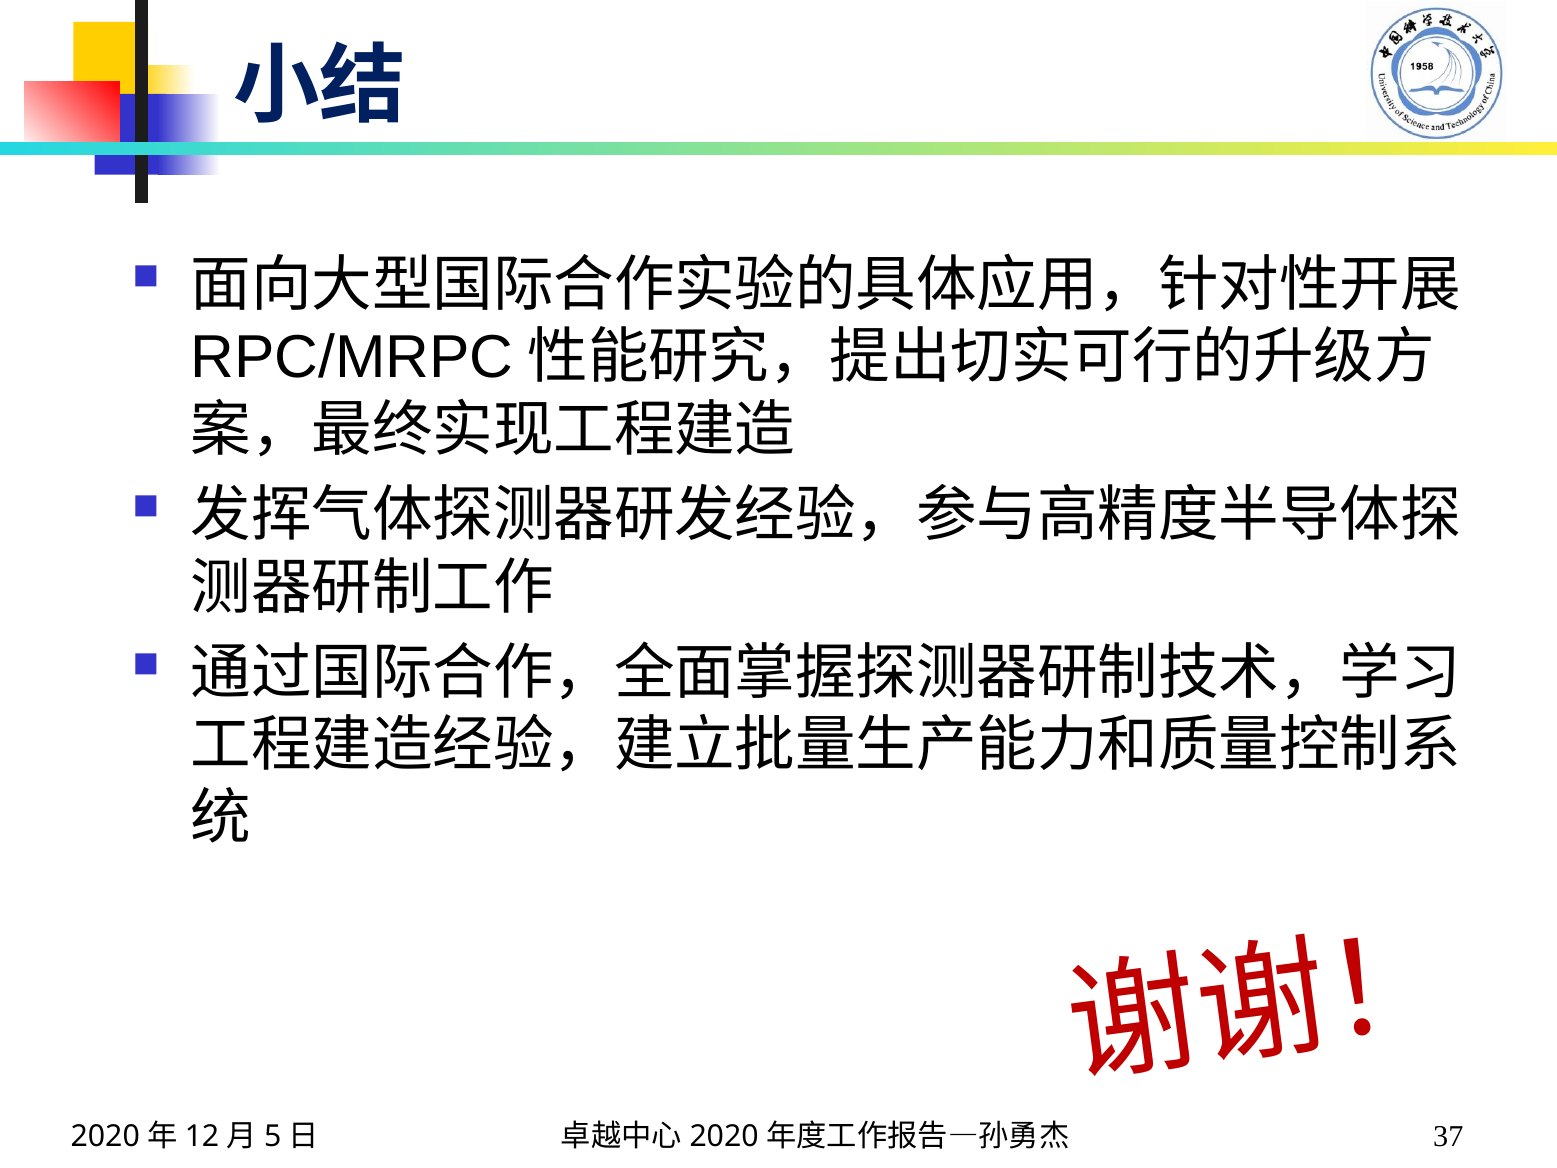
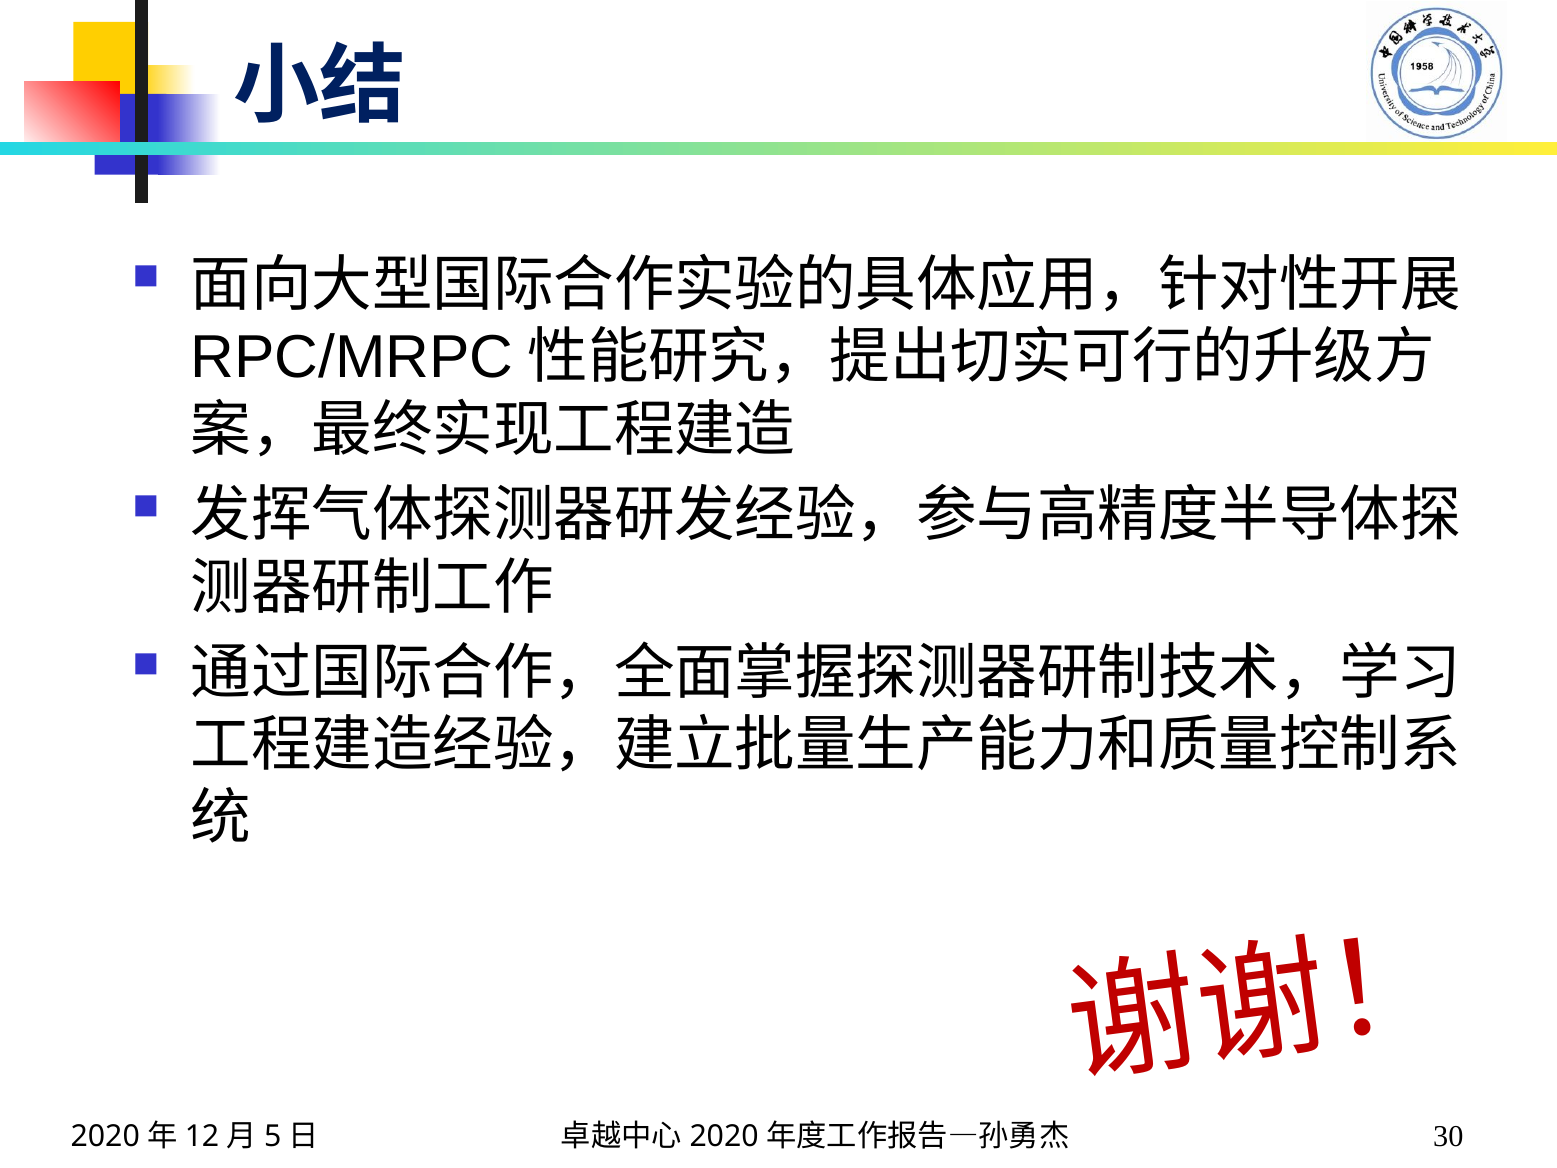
37: 37 -> 30
